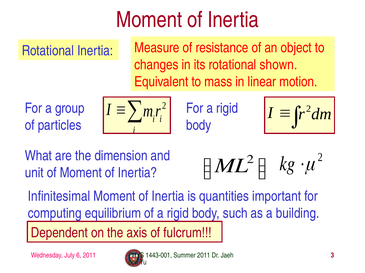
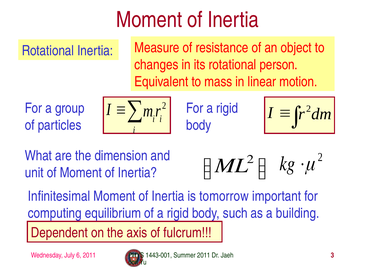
shown: shown -> person
quantities: quantities -> tomorrow
